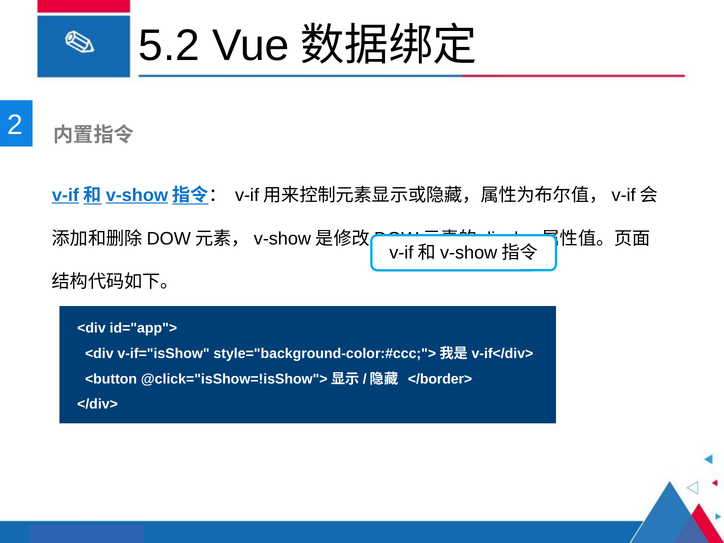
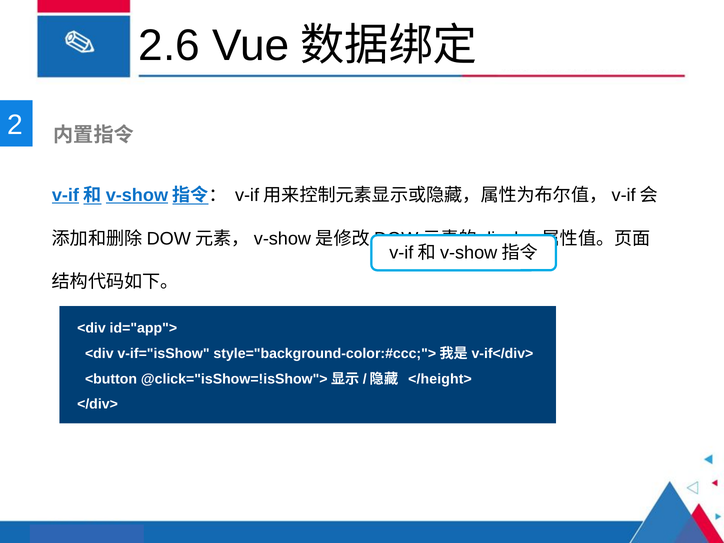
5.2: 5.2 -> 2.6
</border>: </border> -> </height>
